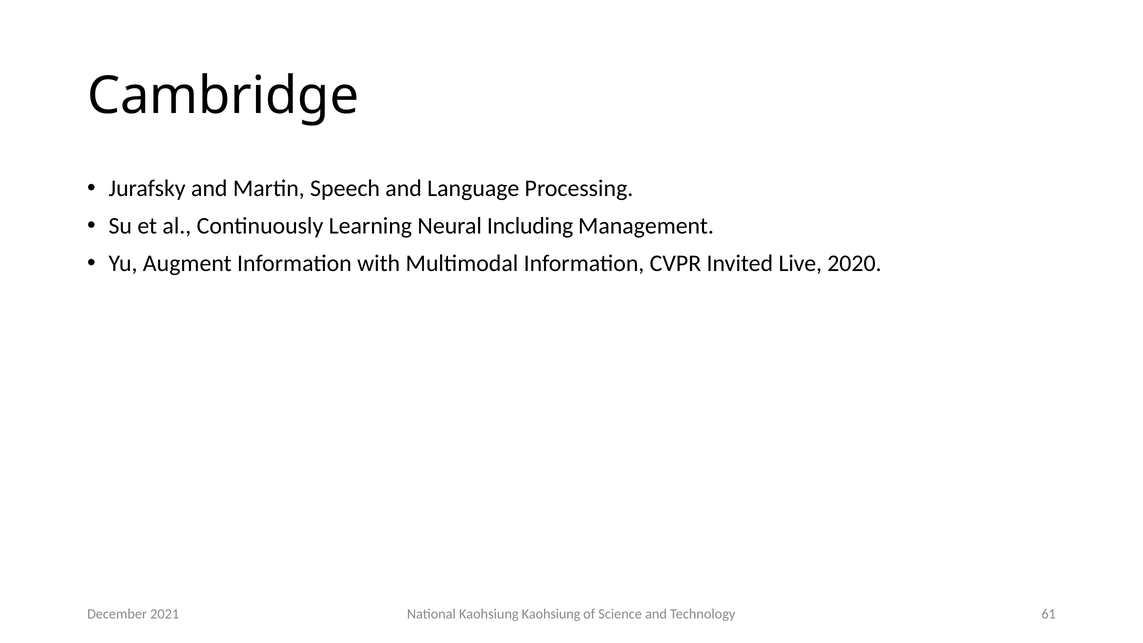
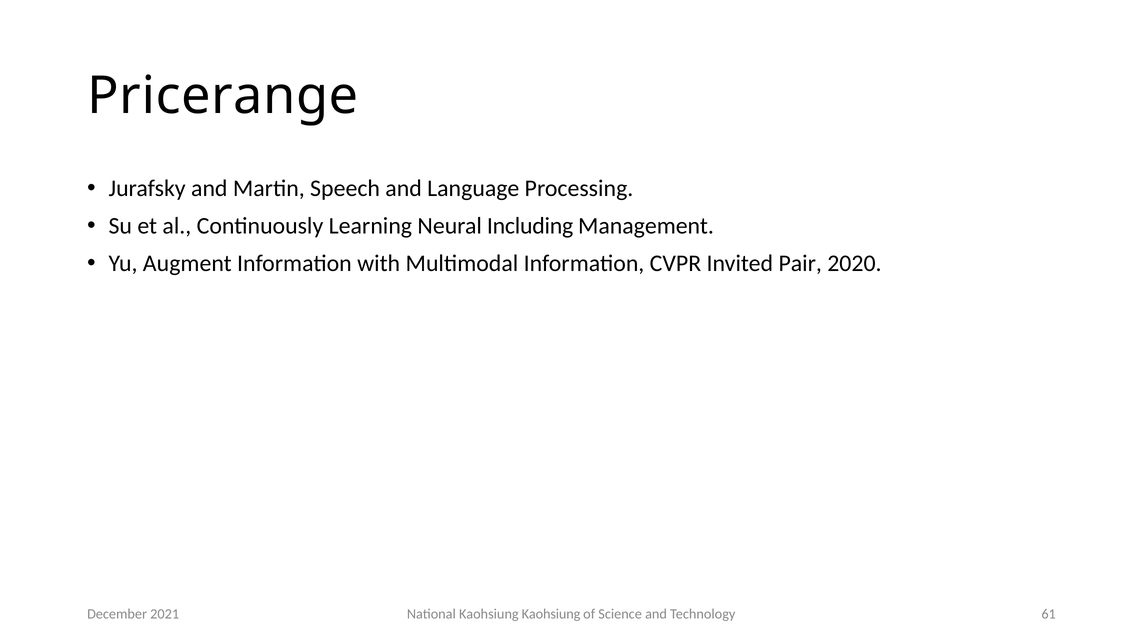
Cambridge: Cambridge -> Pricerange
Live: Live -> Pair
